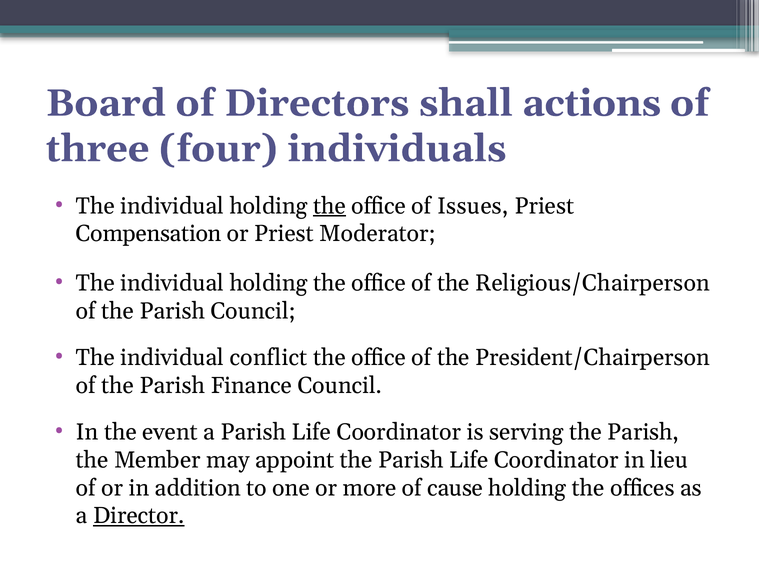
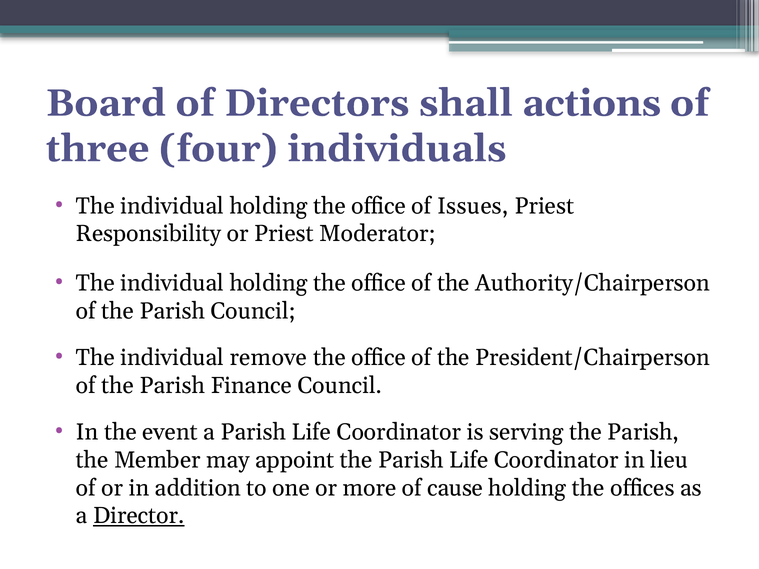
the at (329, 206) underline: present -> none
Compensation: Compensation -> Responsibility
Religious/Chairperson: Religious/Chairperson -> Authority/Chairperson
conflict: conflict -> remove
